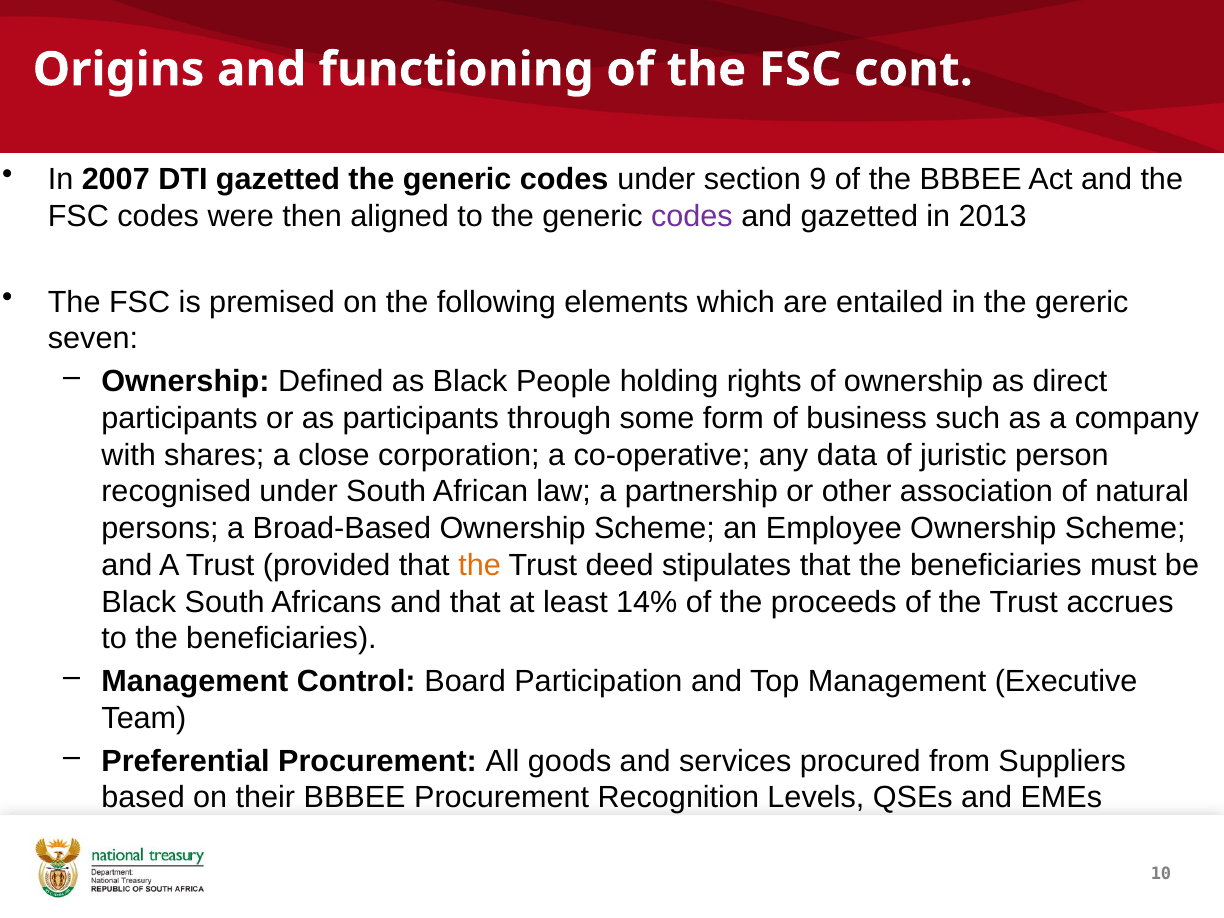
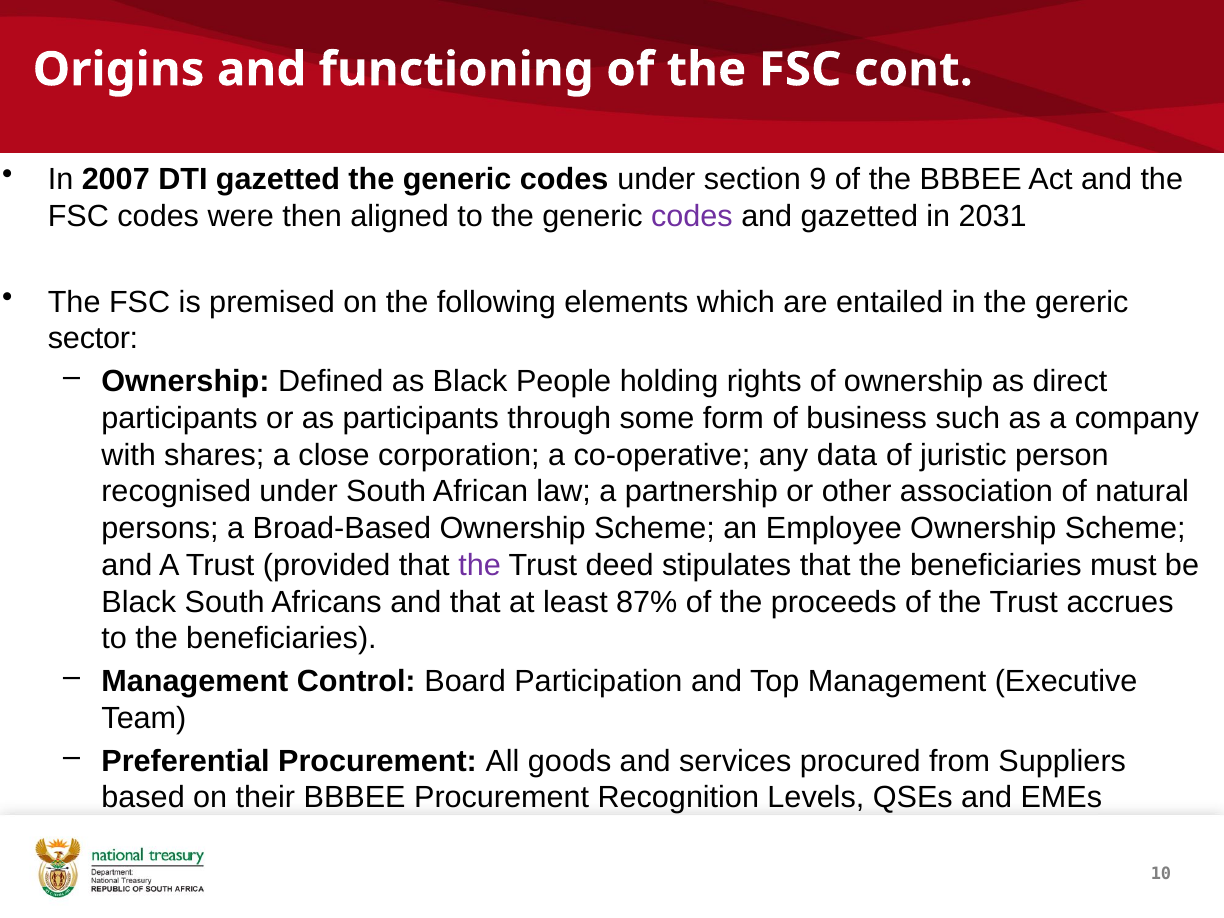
2013: 2013 -> 2031
seven: seven -> sector
the at (480, 565) colour: orange -> purple
14%: 14% -> 87%
